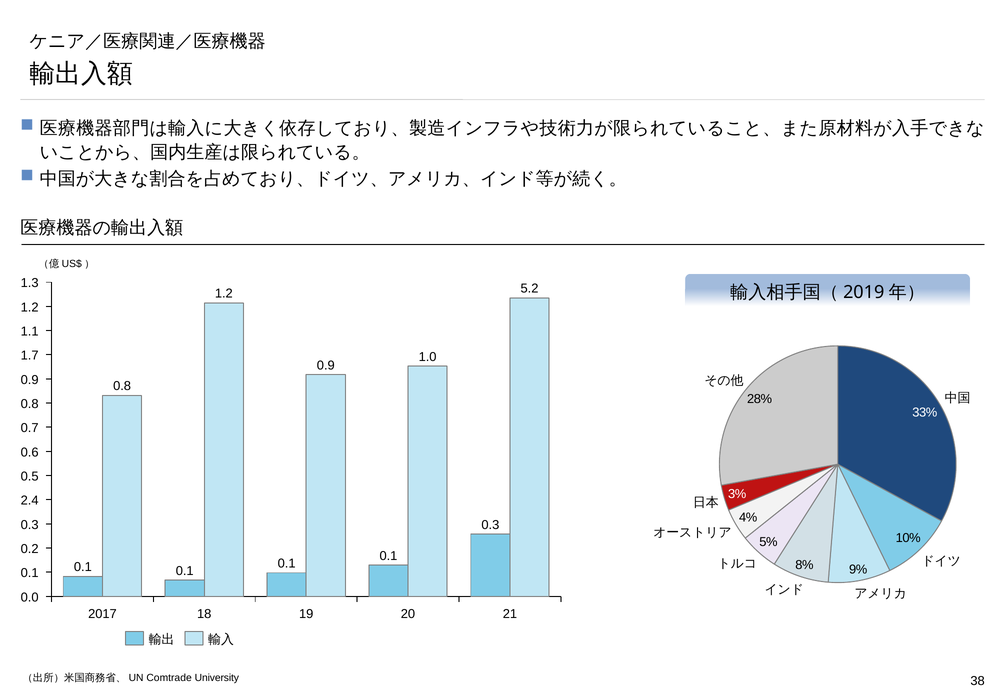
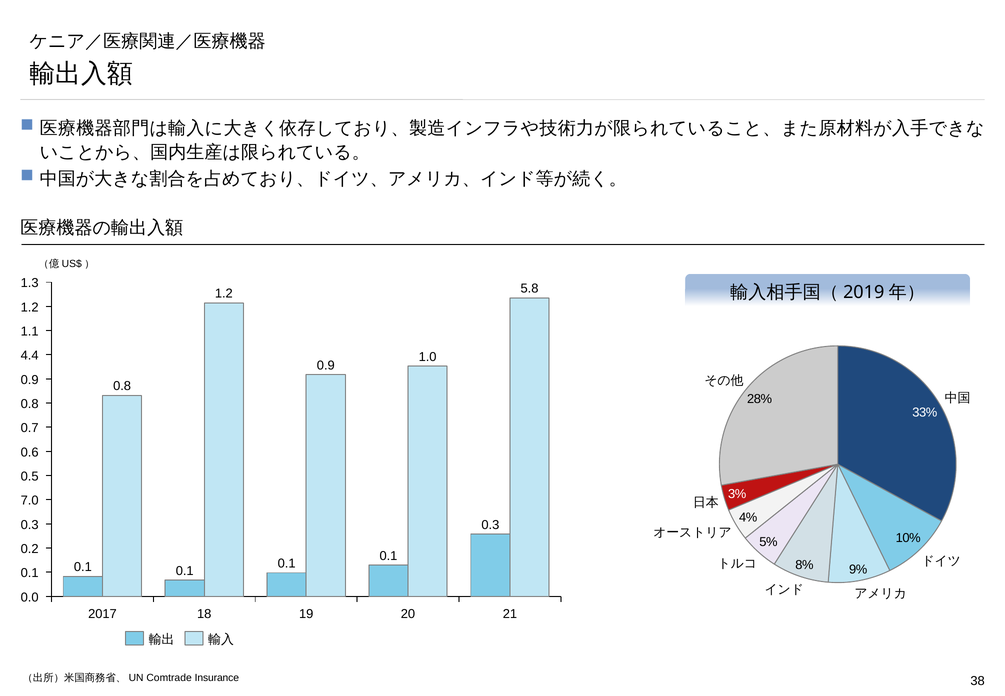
5.2: 5.2 -> 5.8
1.7: 1.7 -> 4.4
2.4: 2.4 -> 7.0
University: University -> Insurance
